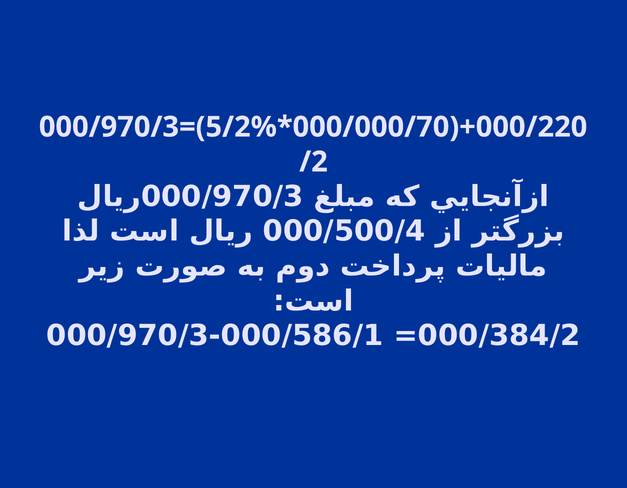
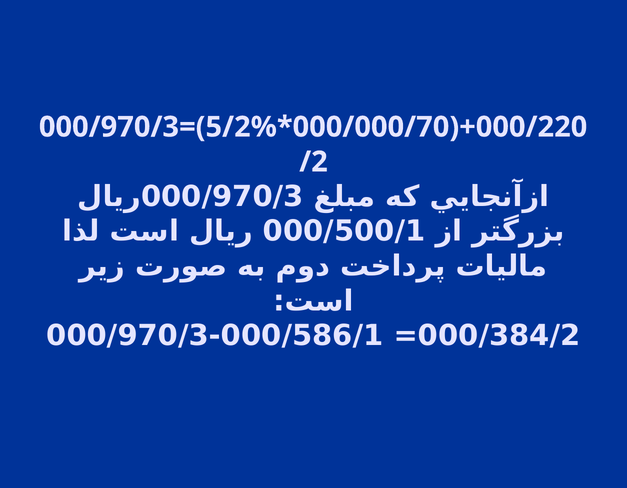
000/500/4: 000/500/4 -> 000/500/1
